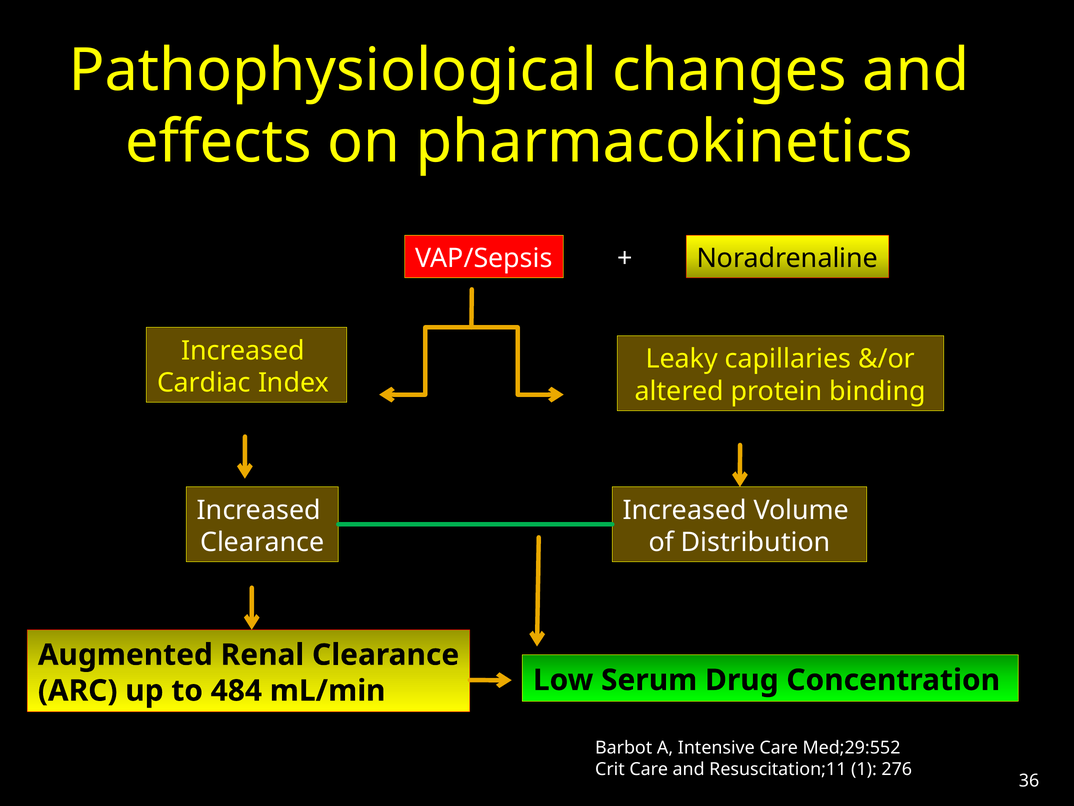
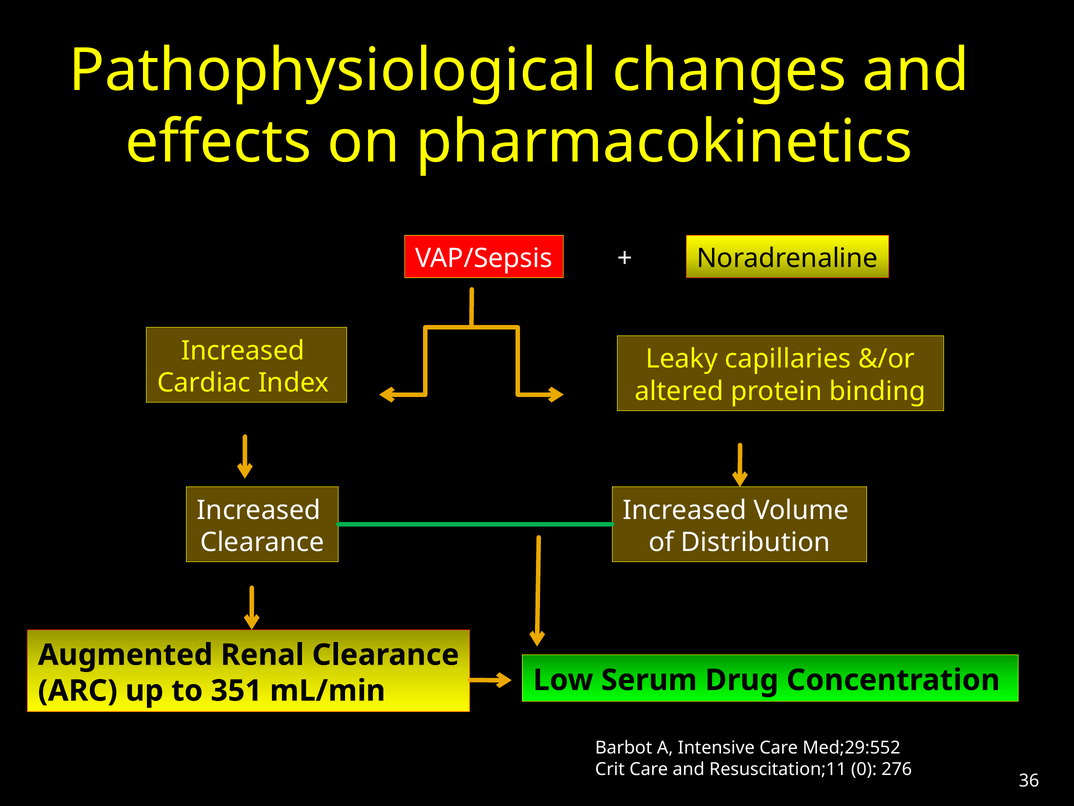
484: 484 -> 351
1: 1 -> 0
